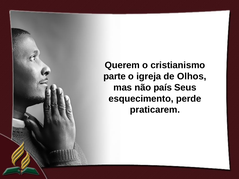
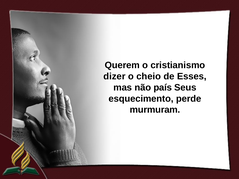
parte: parte -> dizer
igreja: igreja -> cheio
Olhos: Olhos -> Esses
praticarem: praticarem -> murmuram
